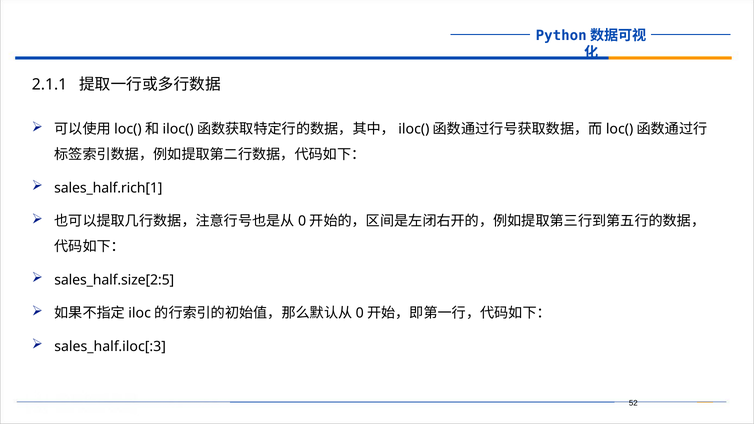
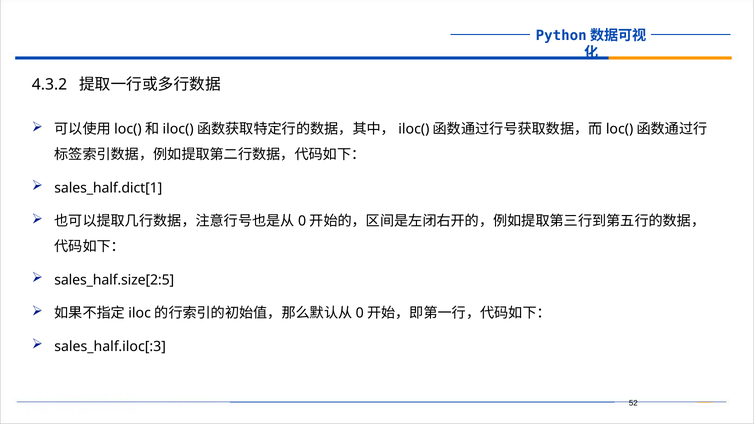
2.1.1: 2.1.1 -> 4.3.2
sales_half.rich[1: sales_half.rich[1 -> sales_half.dict[1
